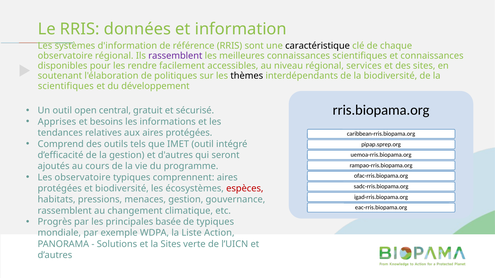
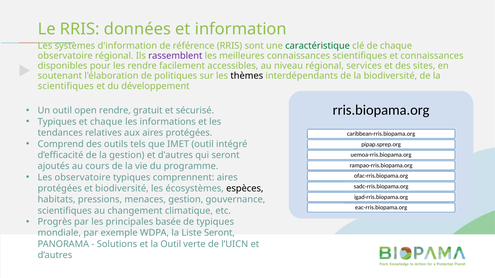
caractéristique colour: black -> green
open central: central -> rendre
Apprises at (57, 122): Apprises -> Typiques
et besoins: besoins -> chaque
espèces colour: red -> black
rassemblent at (65, 211): rassemblent -> scientifiques
Liste Action: Action -> Seront
la Sites: Sites -> Outil
